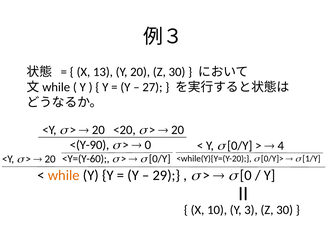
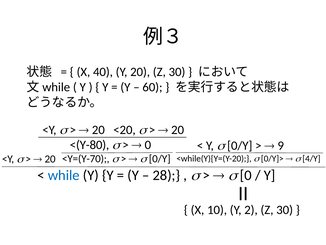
13: 13 -> 40
27: 27 -> 60
<(Y-90: <(Y-90 -> <(Y-80
4: 4 -> 9
<Y=(Y-60: <Y=(Y-60 -> <Y=(Y-70
1/Y: 1/Y -> 4/Y
while colour: orange -> blue
29: 29 -> 28
3: 3 -> 2
